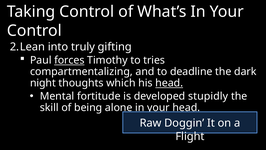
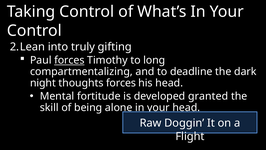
tries: tries -> long
thoughts which: which -> forces
head at (169, 83) underline: present -> none
stupidly: stupidly -> granted
